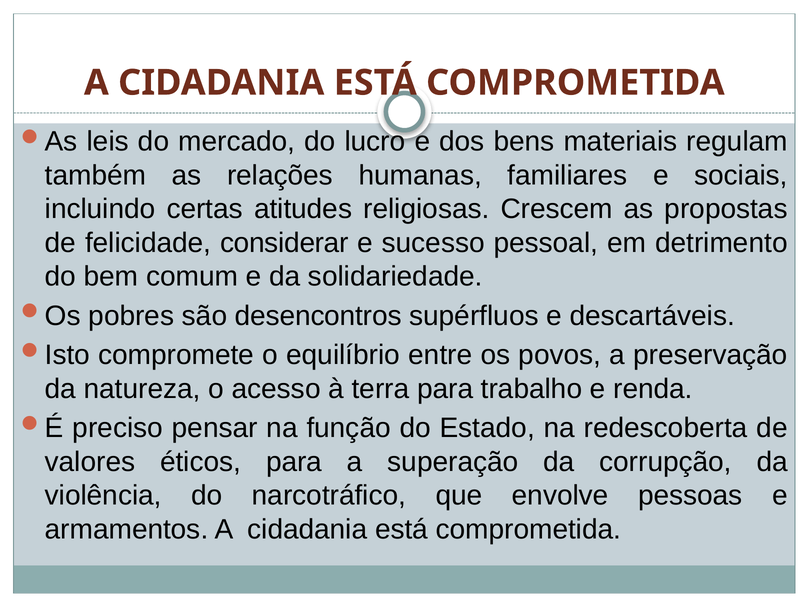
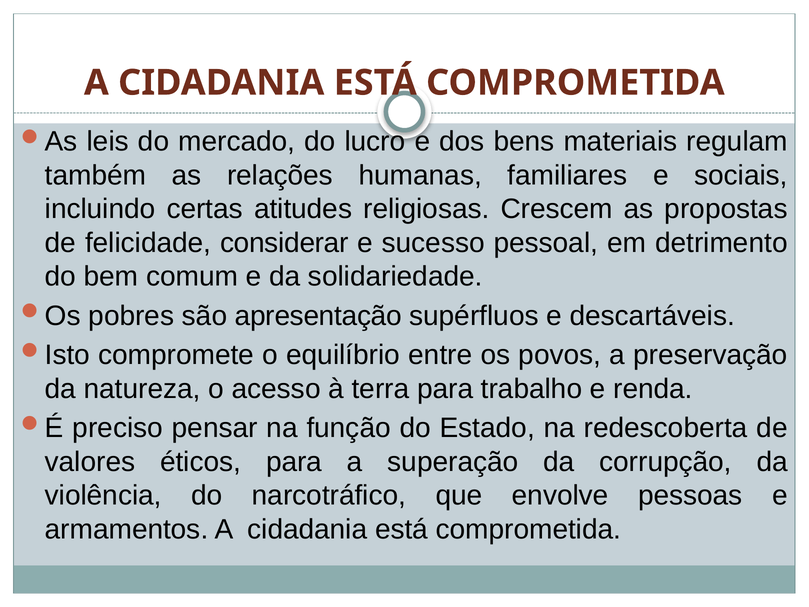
desencontros: desencontros -> apresentação
